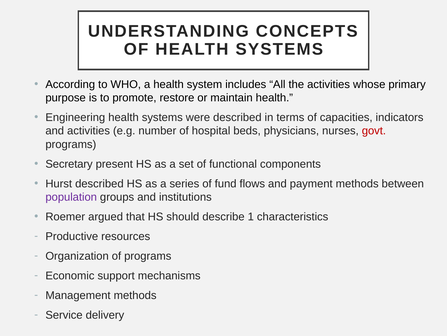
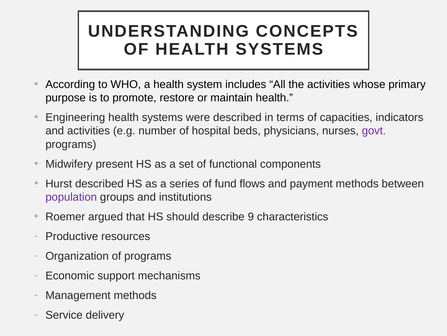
govt colour: red -> purple
Secretary: Secretary -> Midwifery
1: 1 -> 9
